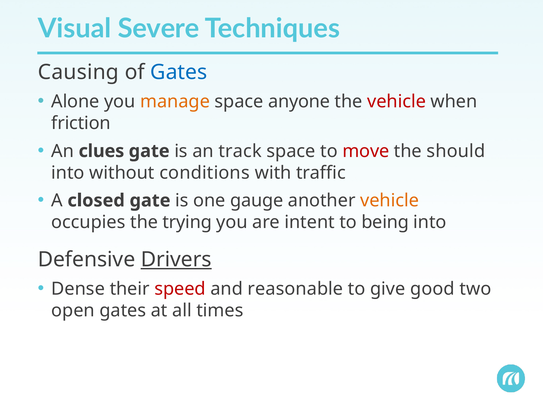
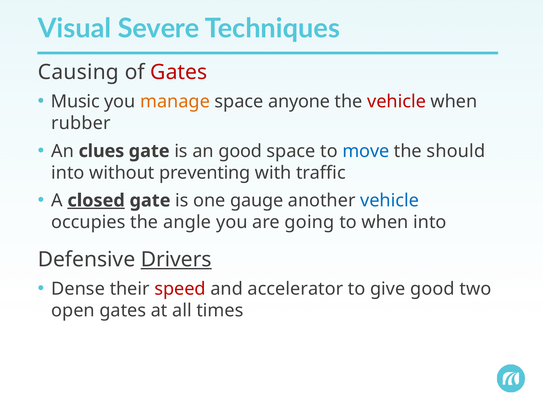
Gates at (179, 72) colour: blue -> red
Alone: Alone -> Music
friction: friction -> rubber
an track: track -> good
move colour: red -> blue
conditions: conditions -> preventing
closed underline: none -> present
vehicle at (390, 201) colour: orange -> blue
trying: trying -> angle
intent: intent -> going
to being: being -> when
reasonable: reasonable -> accelerator
